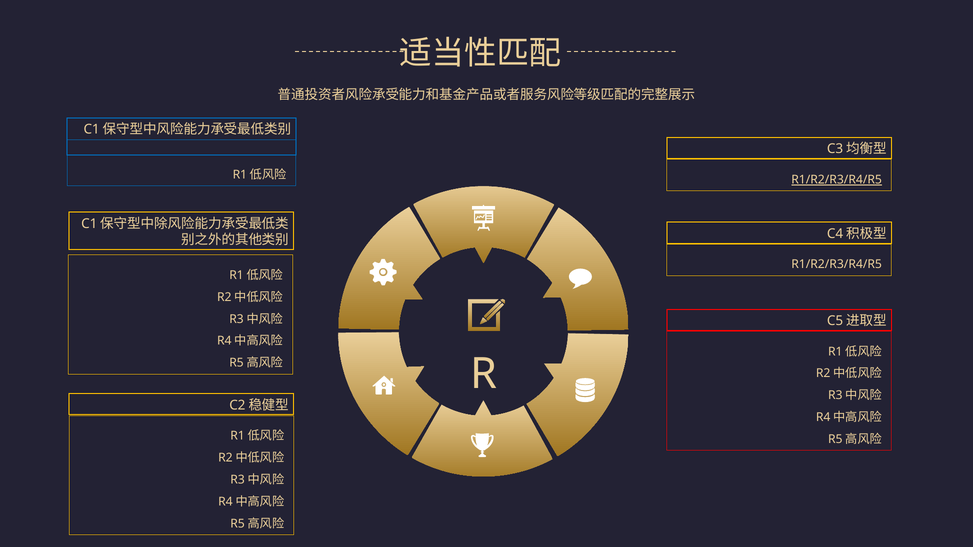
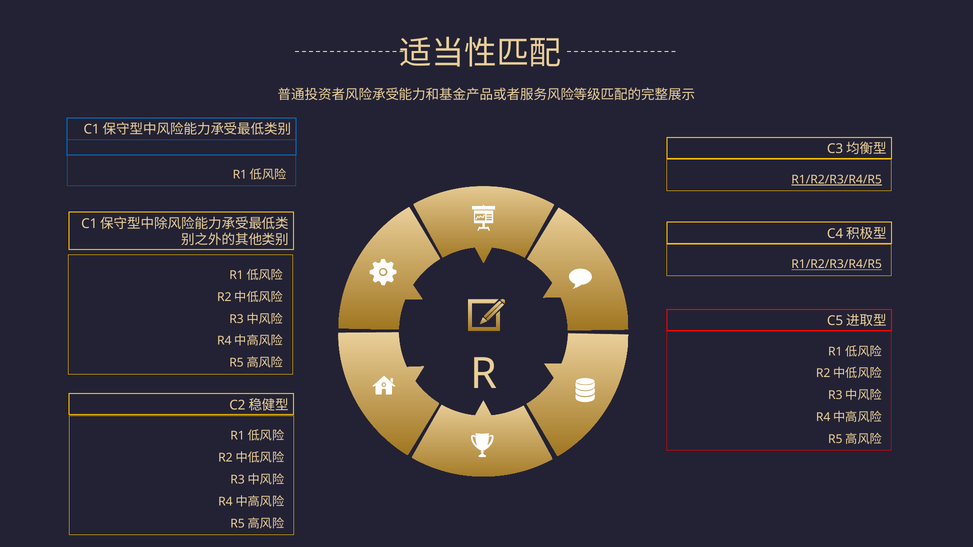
R1/R2/R3/R4/R5 at (837, 265) underline: none -> present
